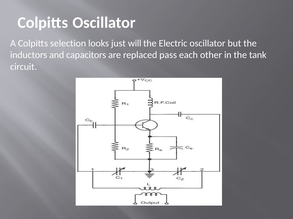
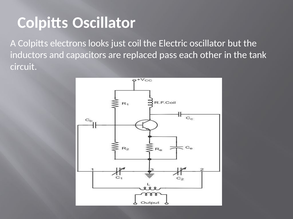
selection: selection -> electrons
will: will -> coil
